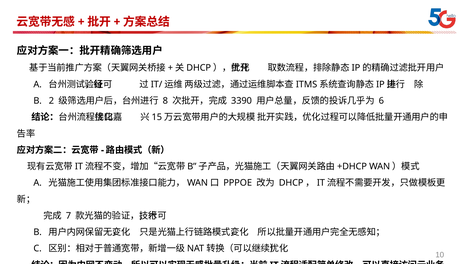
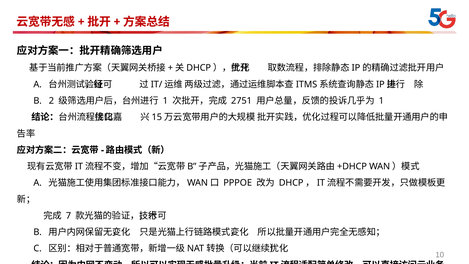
8 at (165, 101): 8 -> 1
3390: 3390 -> 2751
6 at (381, 101): 6 -> 1
